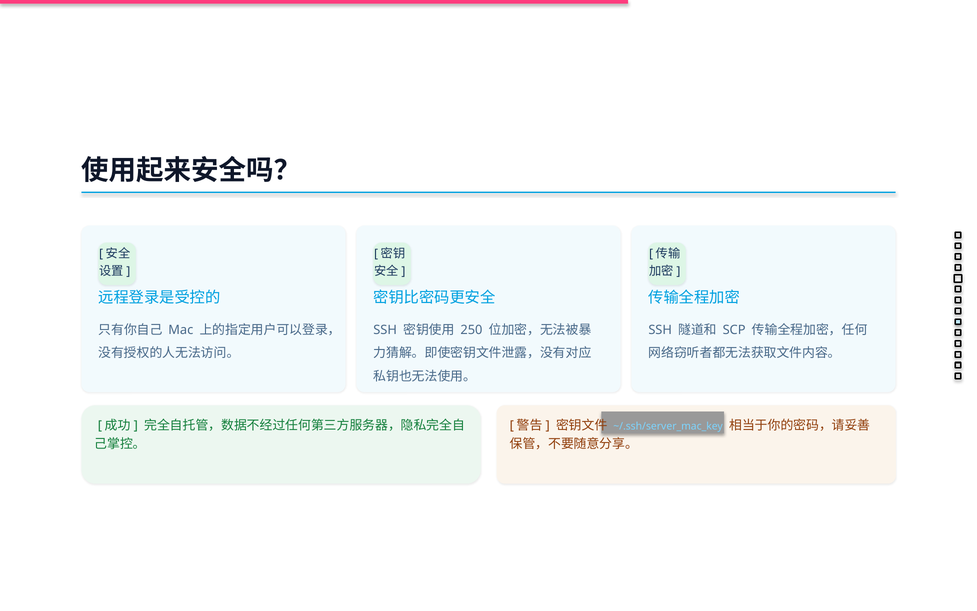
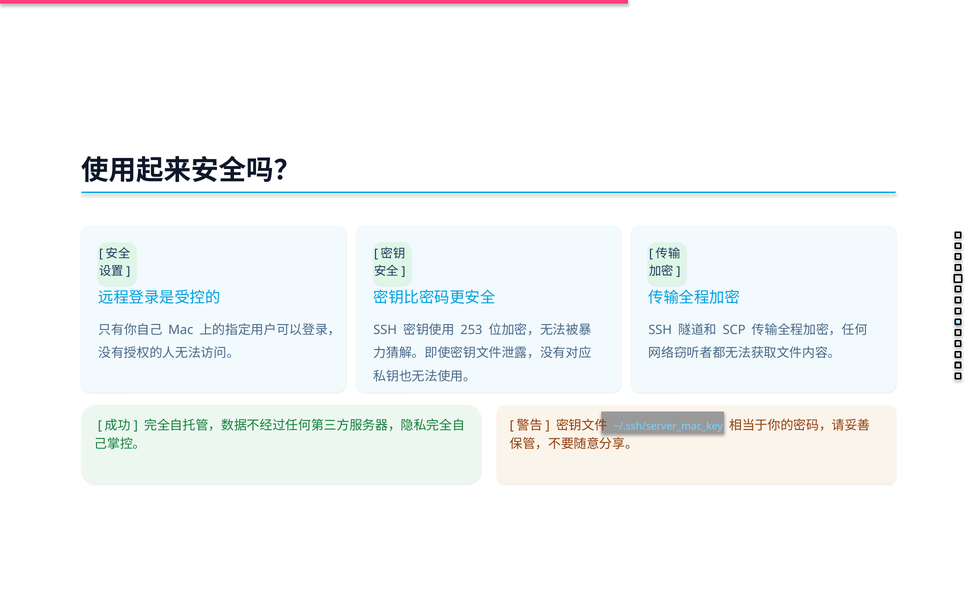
250: 250 -> 253
